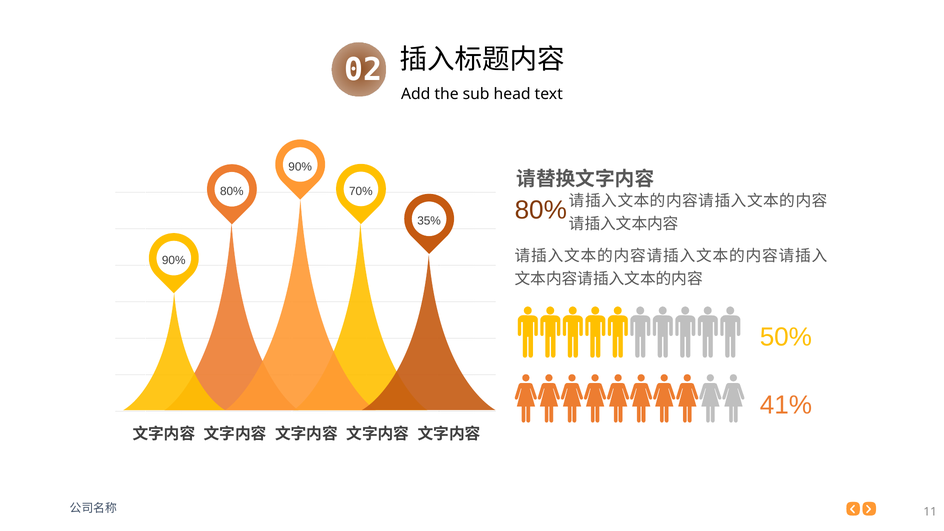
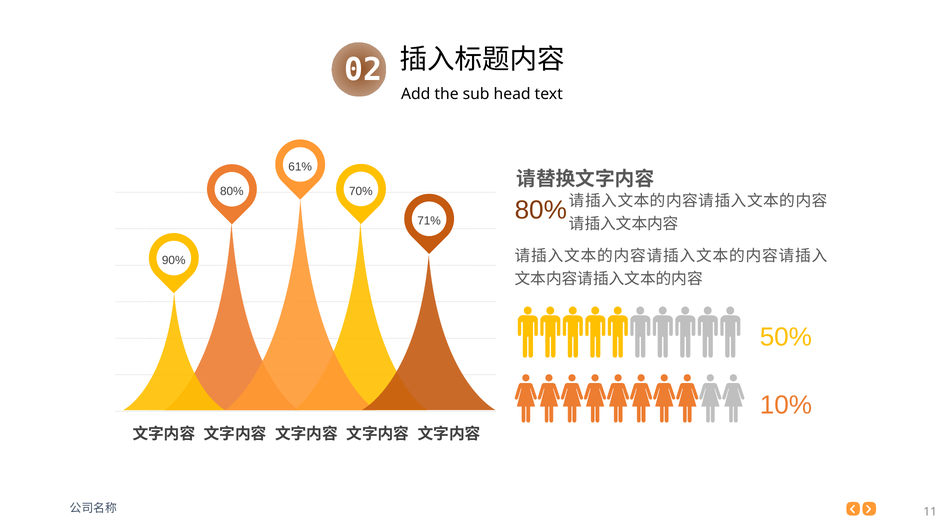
90% at (300, 167): 90% -> 61%
35%: 35% -> 71%
41%: 41% -> 10%
